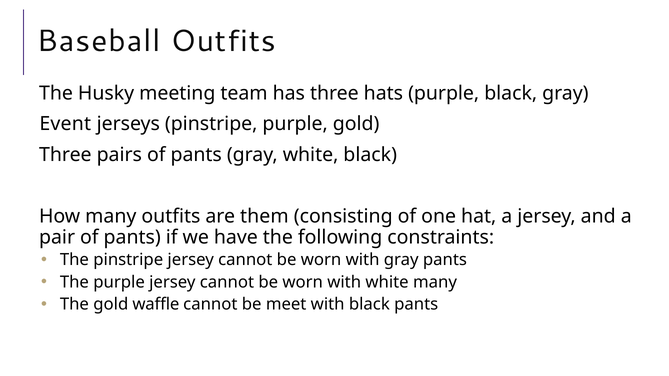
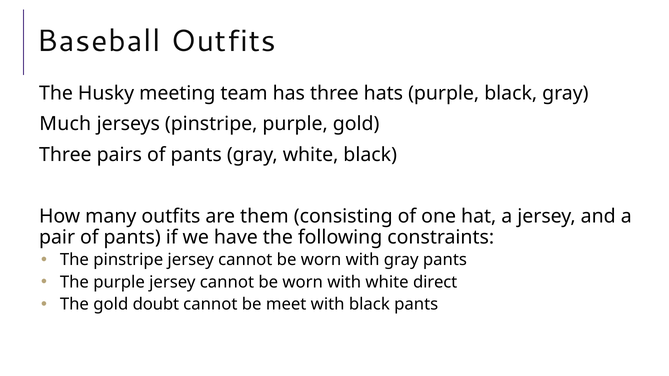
Event: Event -> Much
white many: many -> direct
waffle: waffle -> doubt
